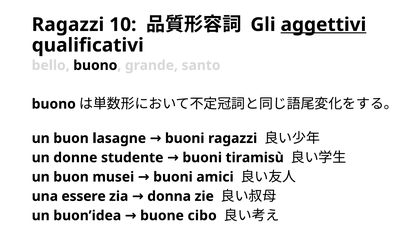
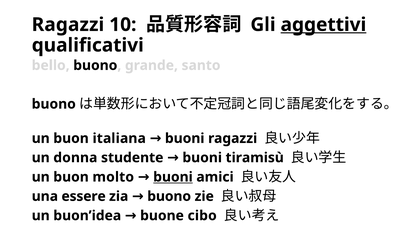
lasagne: lasagne -> italiana
donne: donne -> donna
musei: musei -> molto
buoni at (173, 177) underline: none -> present
donna at (169, 196): donna -> buono
